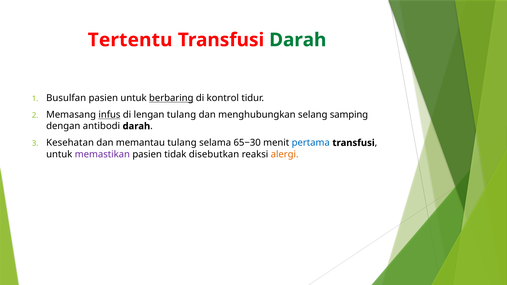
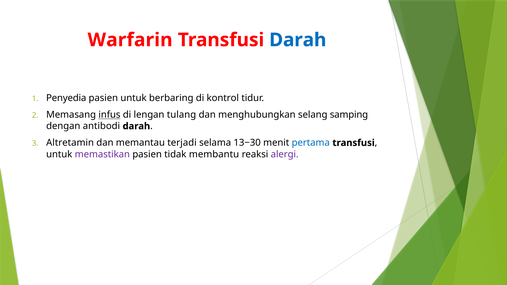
Tertentu: Tertentu -> Warfarin
Darah at (298, 40) colour: green -> blue
Busulfan: Busulfan -> Penyedia
berbaring underline: present -> none
Kesehatan: Kesehatan -> Altretamin
memantau tulang: tulang -> terjadi
65−30: 65−30 -> 13−30
disebutkan: disebutkan -> membantu
alergi colour: orange -> purple
